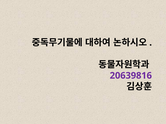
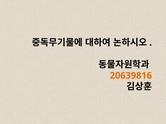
20639816 colour: purple -> orange
